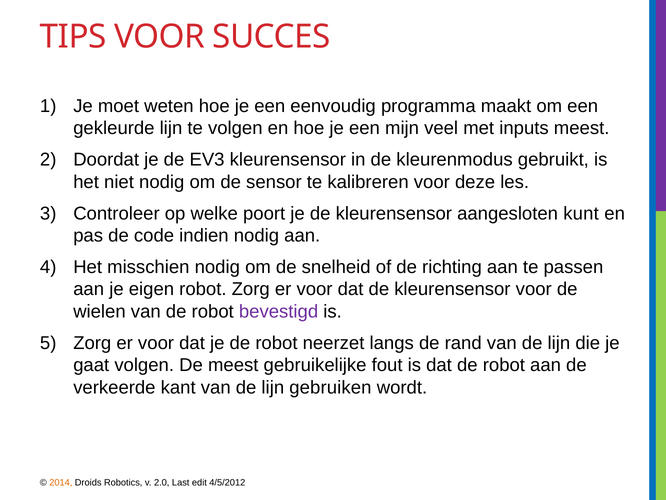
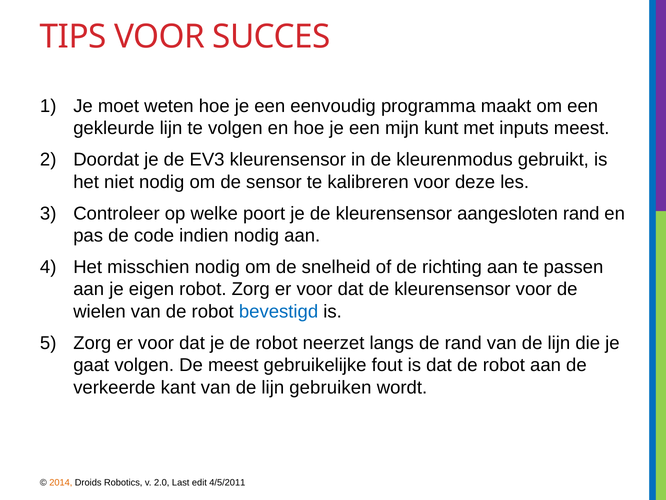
veel: veel -> kunt
aangesloten kunt: kunt -> rand
bevestigd colour: purple -> blue
4/5/2012: 4/5/2012 -> 4/5/2011
